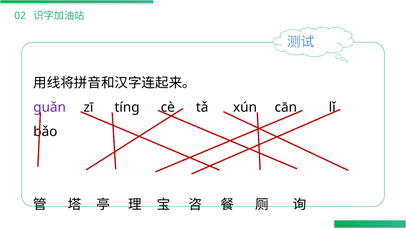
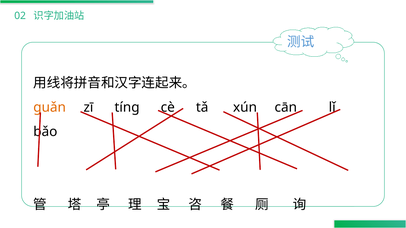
ɡuǎn colour: purple -> orange
